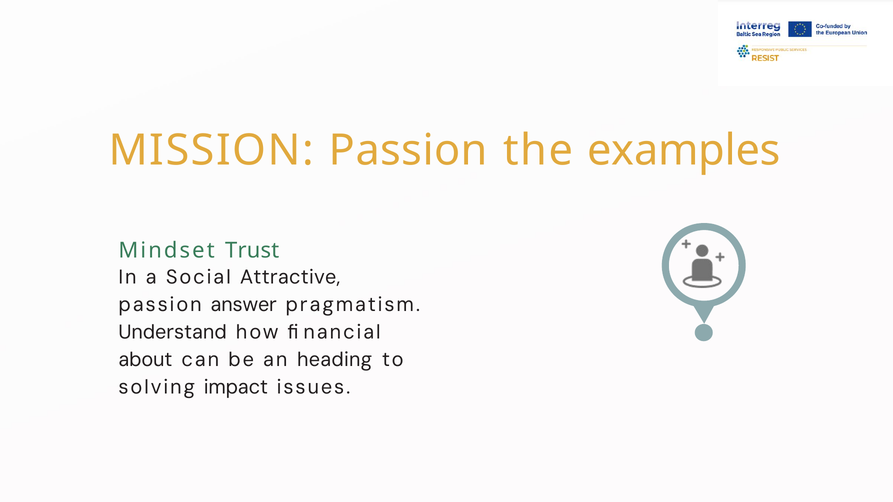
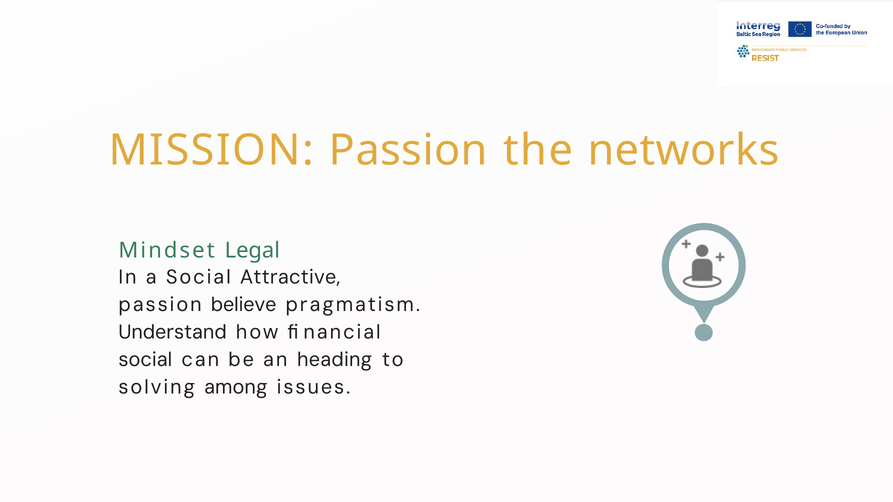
examples: examples -> networks
Trust: Trust -> Legal
answer: answer -> believe
about at (145, 360): about -> social
impact: impact -> among
